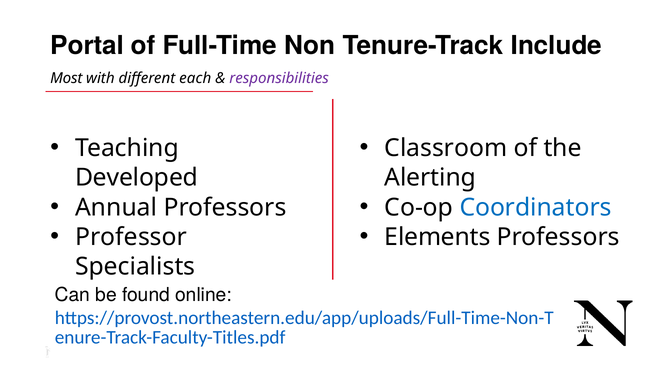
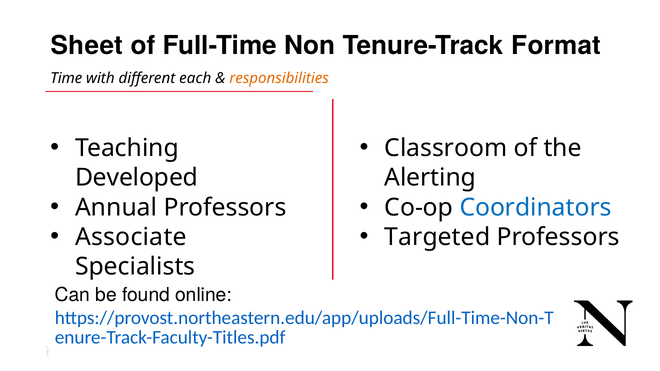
Portal: Portal -> Sheet
Include: Include -> Format
Most: Most -> Time
responsibilities colour: purple -> orange
Professor: Professor -> Associate
Elements: Elements -> Targeted
